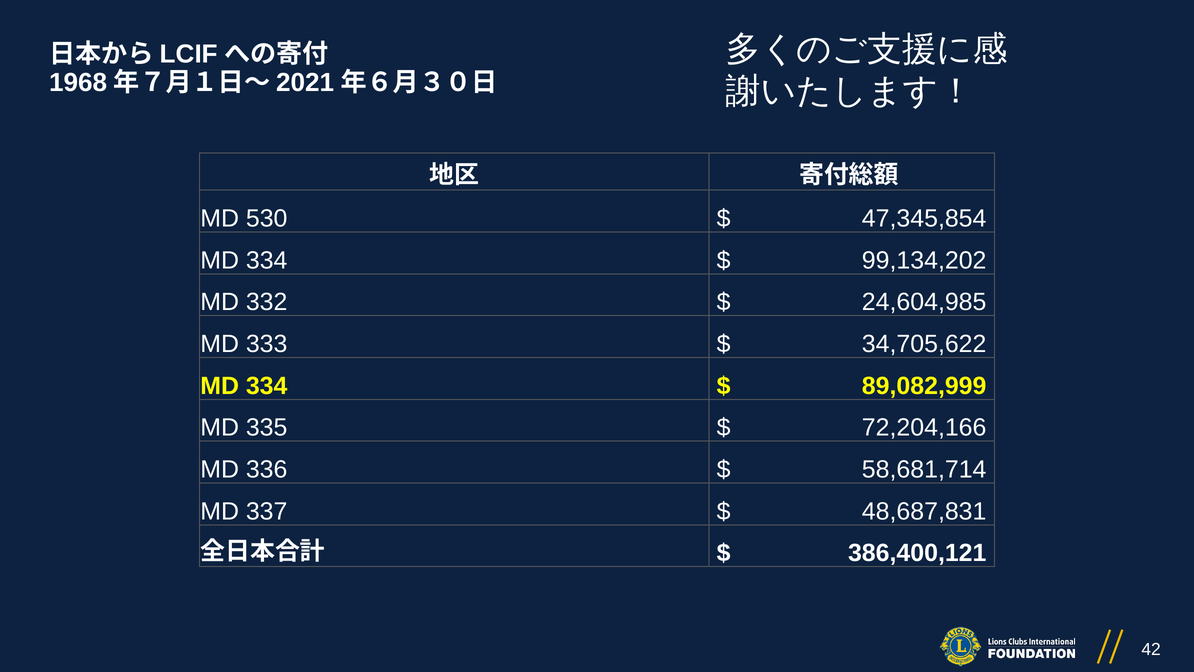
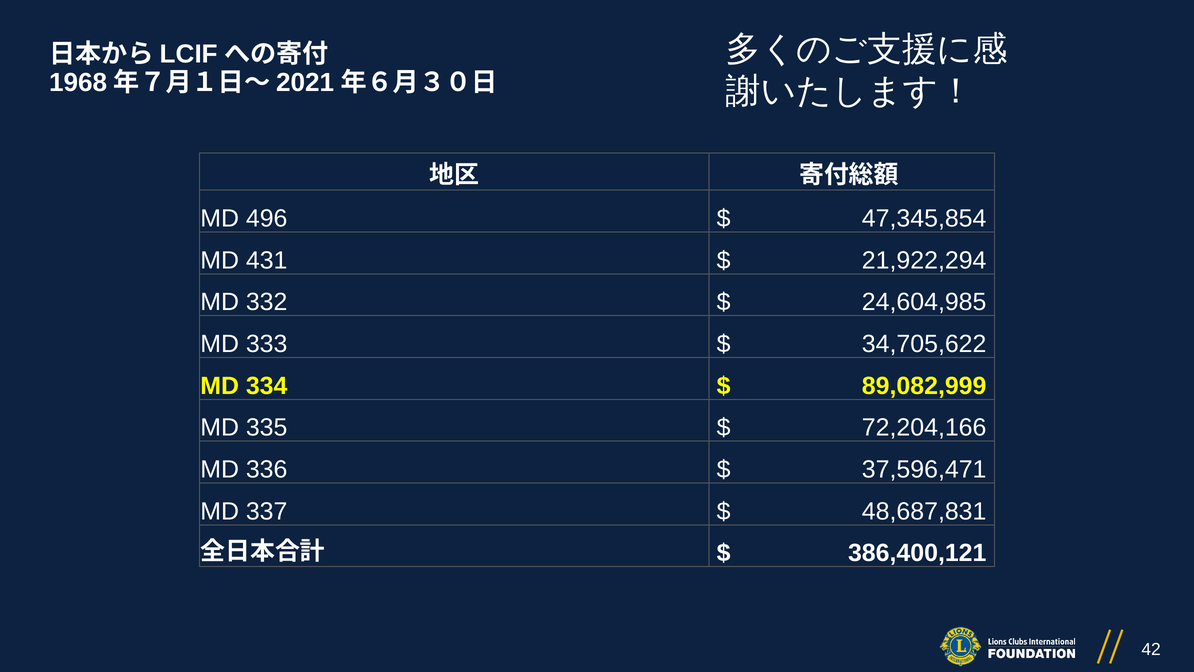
530: 530 -> 496
334 at (267, 260): 334 -> 431
99,134,202: 99,134,202 -> 21,922,294
58,681,714: 58,681,714 -> 37,596,471
